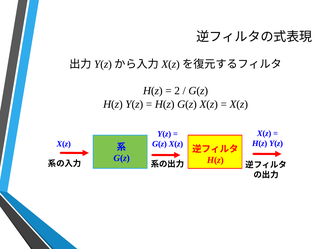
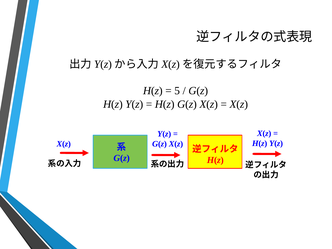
2: 2 -> 5
